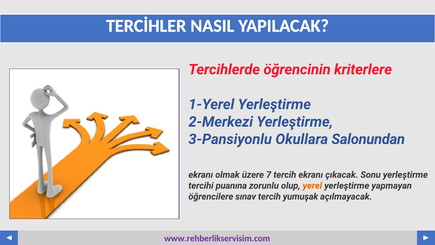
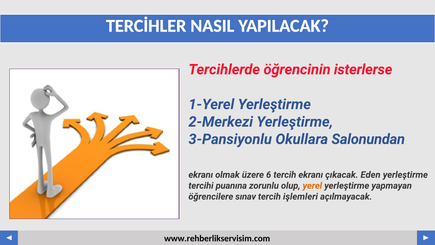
kriterlere: kriterlere -> isterlerse
7: 7 -> 6
Sonu: Sonu -> Eden
yumuşak: yumuşak -> işlemleri
www.rehberlikservisim.com colour: purple -> black
